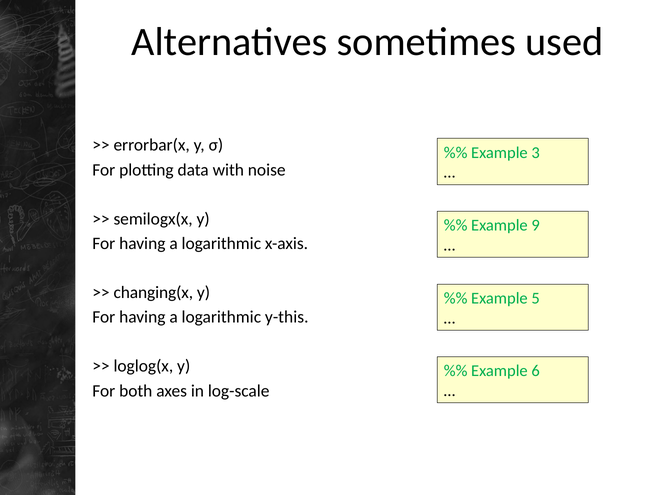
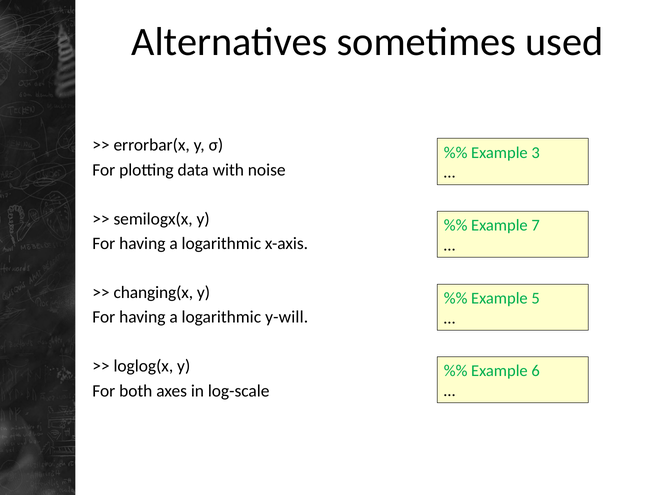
9: 9 -> 7
y-this: y-this -> y-will
